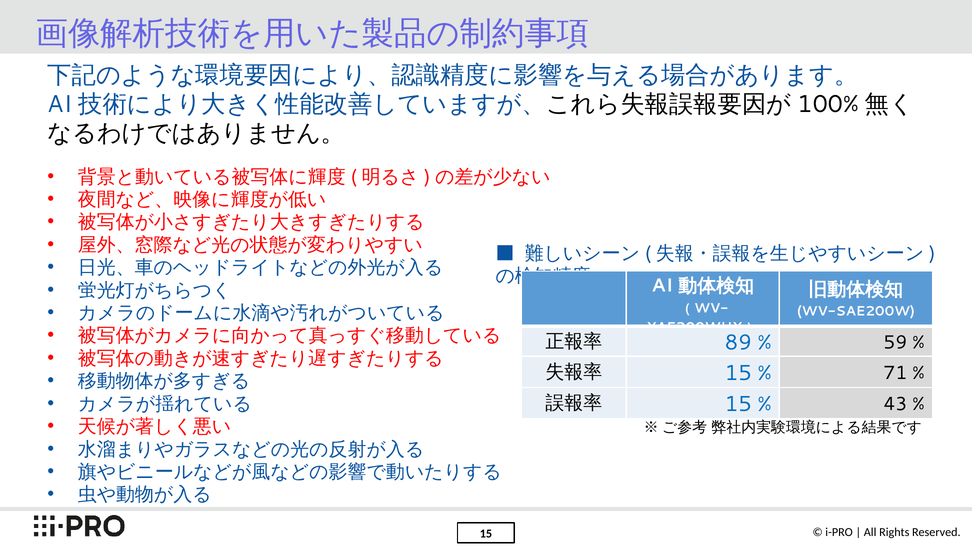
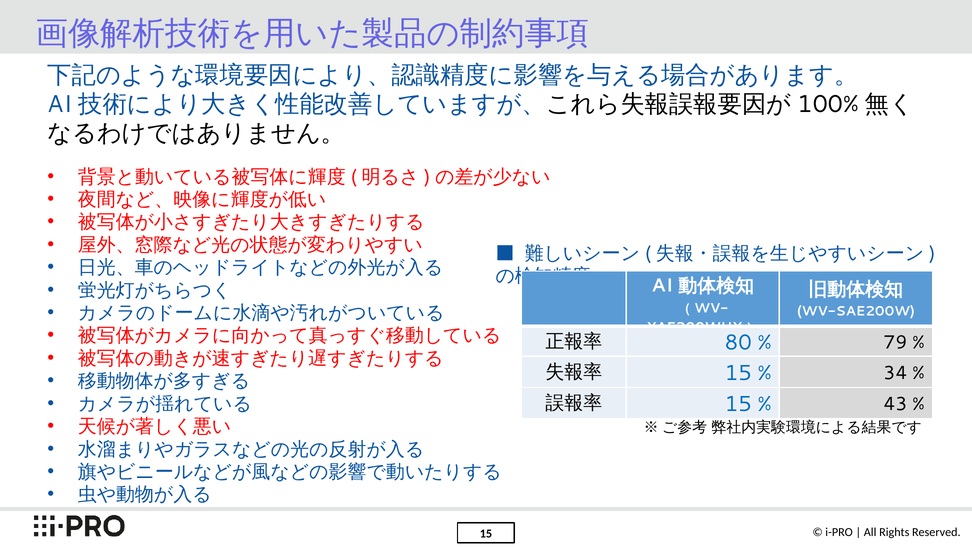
89: 89 -> 80
59: 59 -> 79
71: 71 -> 34
